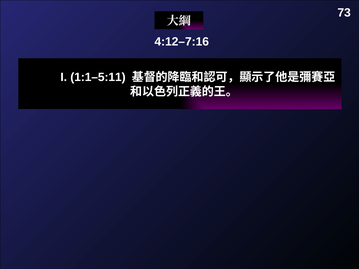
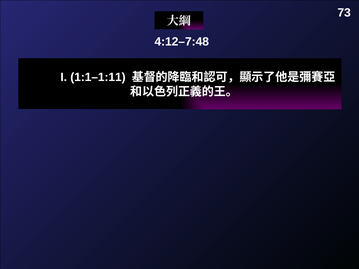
4:12–7:16: 4:12–7:16 -> 4:12–7:48
1:1–5:11: 1:1–5:11 -> 1:1–1:11
